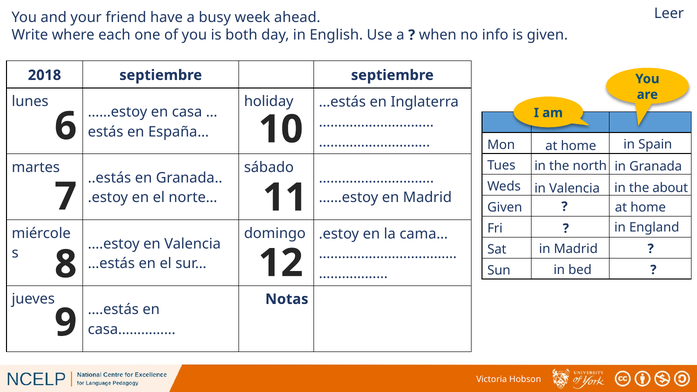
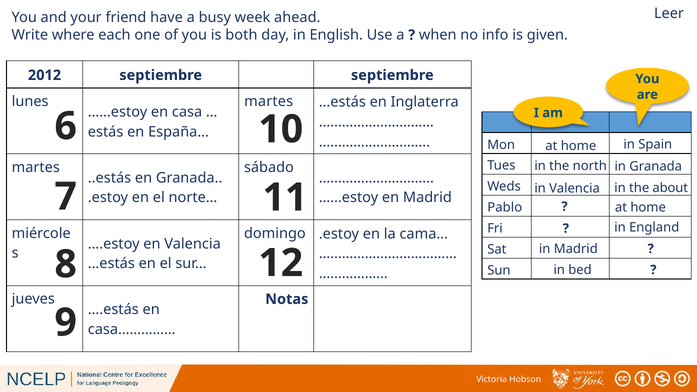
2018: 2018 -> 2012
holiday at (269, 101): holiday -> martes
Given at (505, 208): Given -> Pablo
